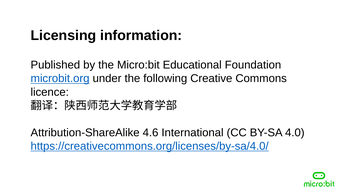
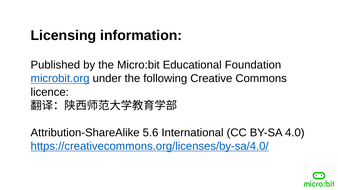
4.6: 4.6 -> 5.6
